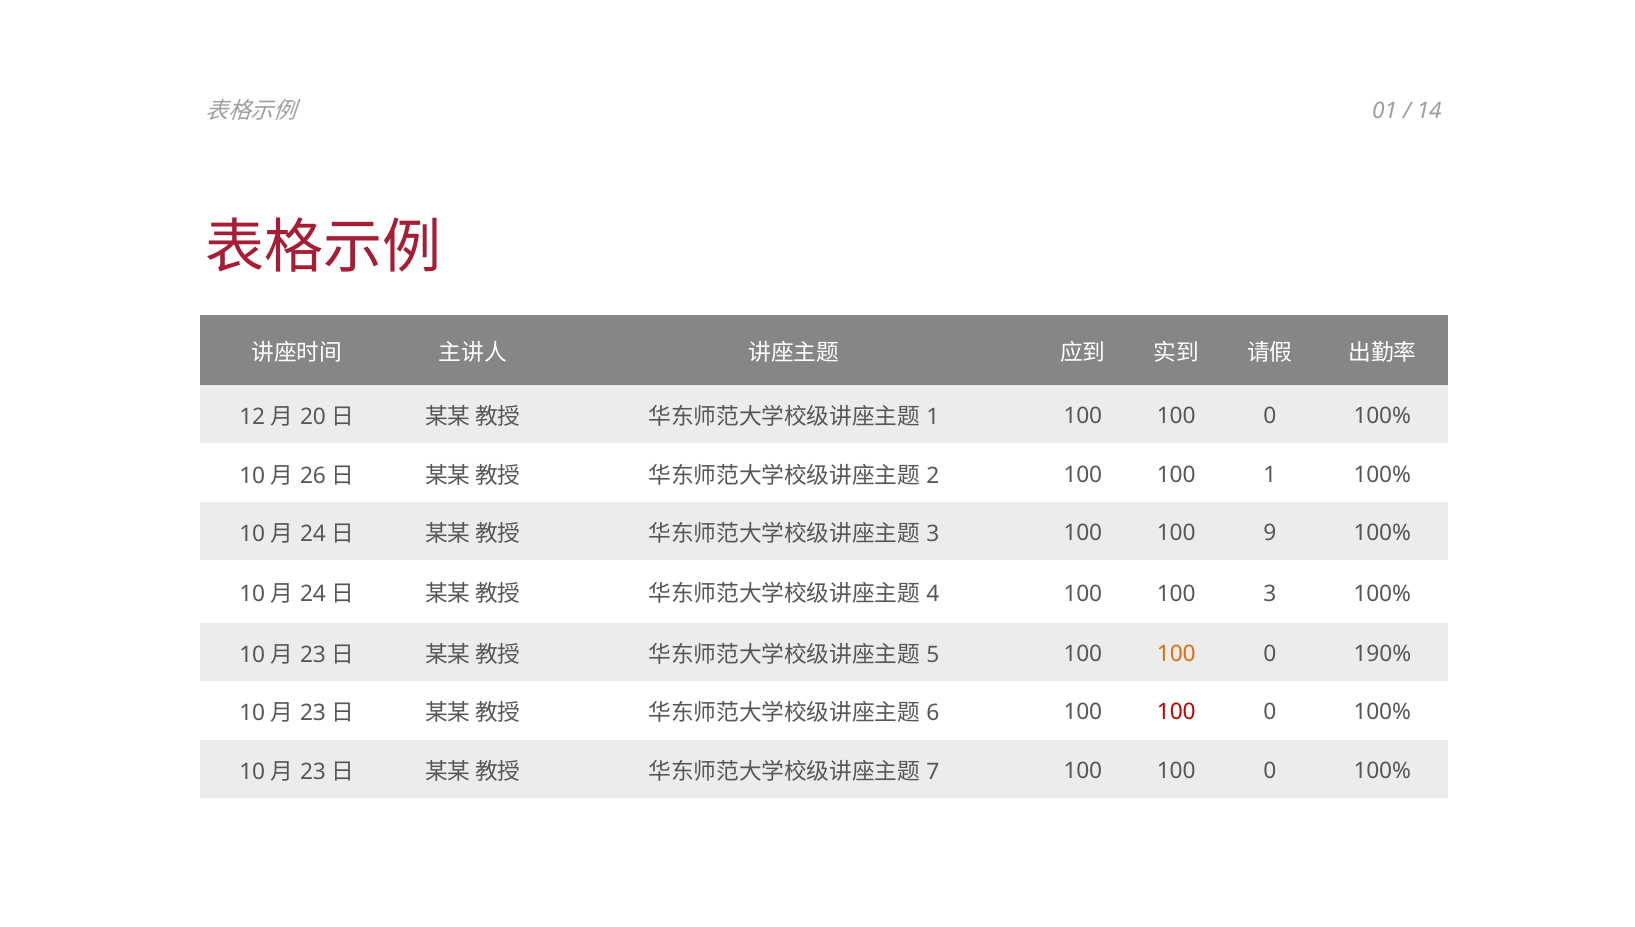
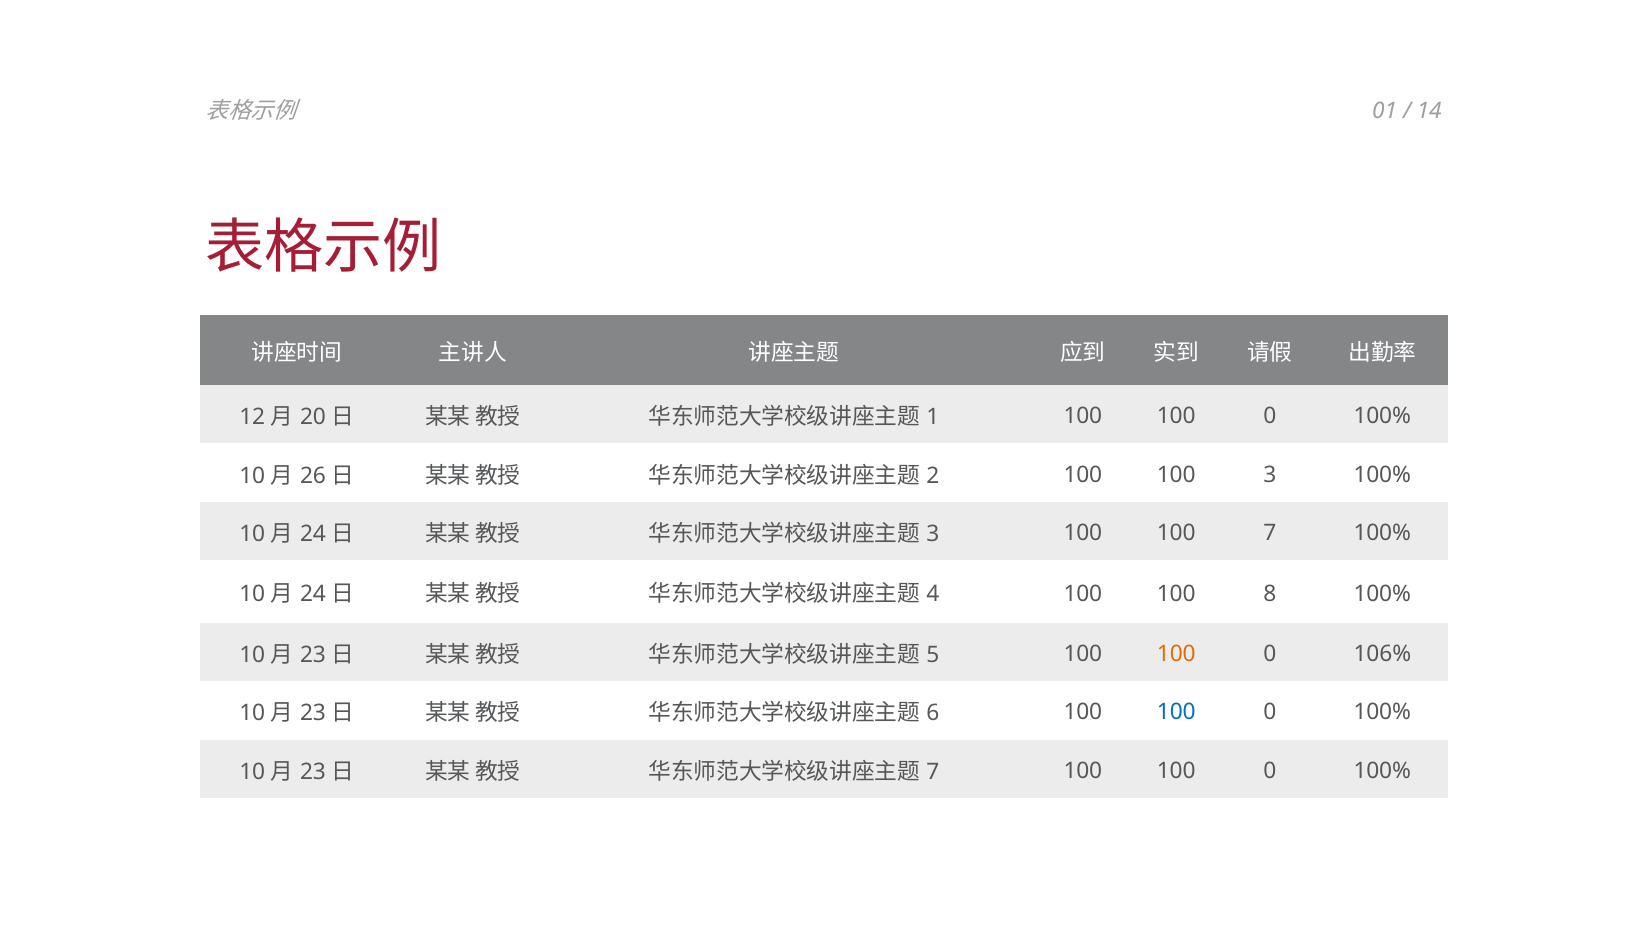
100 1: 1 -> 3
100 9: 9 -> 7
100 3: 3 -> 8
190%: 190% -> 106%
100 at (1176, 712) colour: red -> blue
